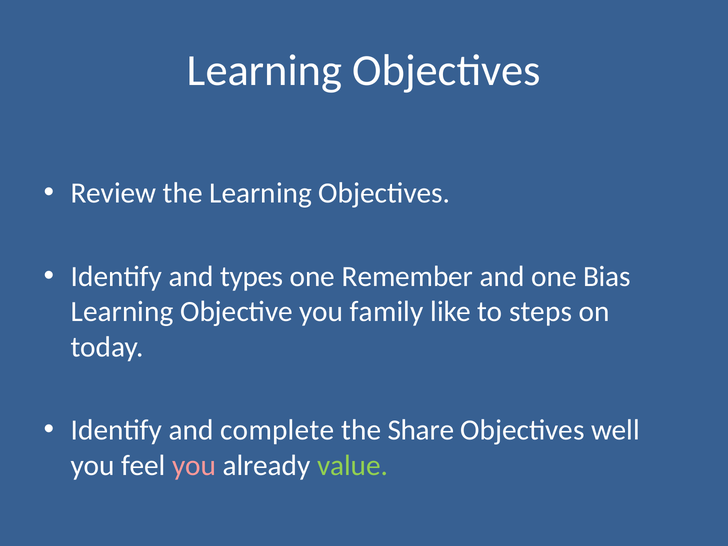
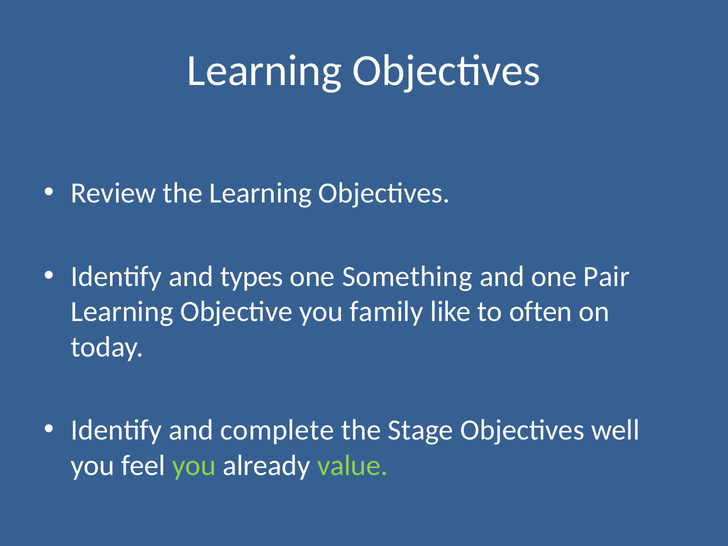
Remember: Remember -> Something
Bias: Bias -> Pair
steps: steps -> often
Share: Share -> Stage
you at (194, 465) colour: pink -> light green
